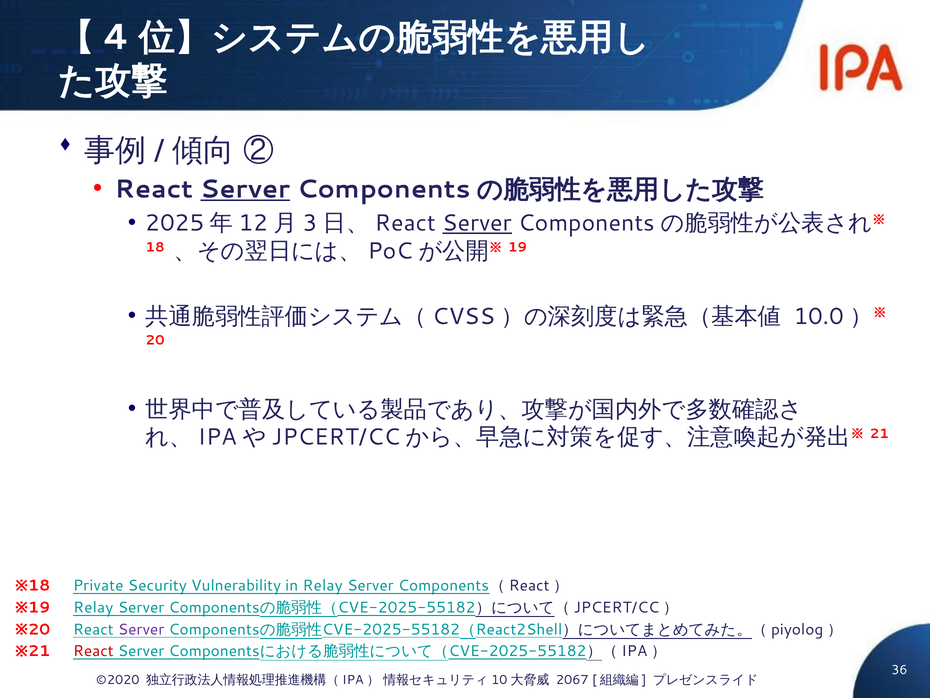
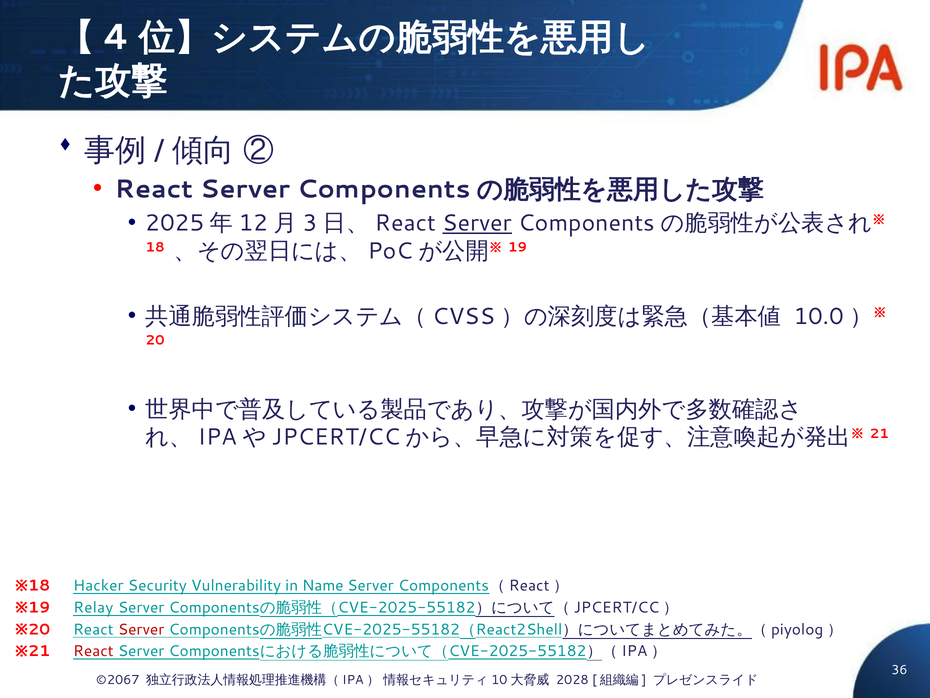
Server at (245, 189) underline: present -> none
Private: Private -> Hacker
in Relay: Relay -> Name
Server at (141, 629) colour: purple -> red
©2020: ©2020 -> ©2067
2067: 2067 -> 2028
